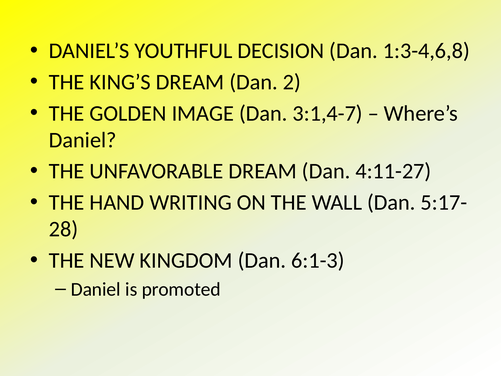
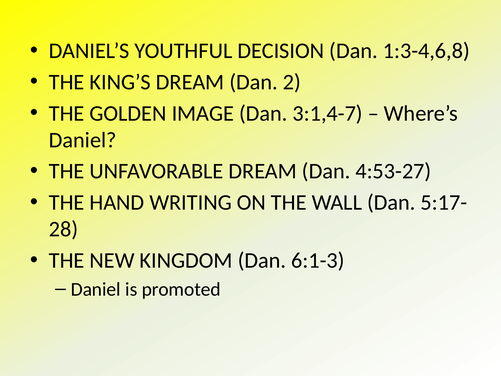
4:11-27: 4:11-27 -> 4:53-27
